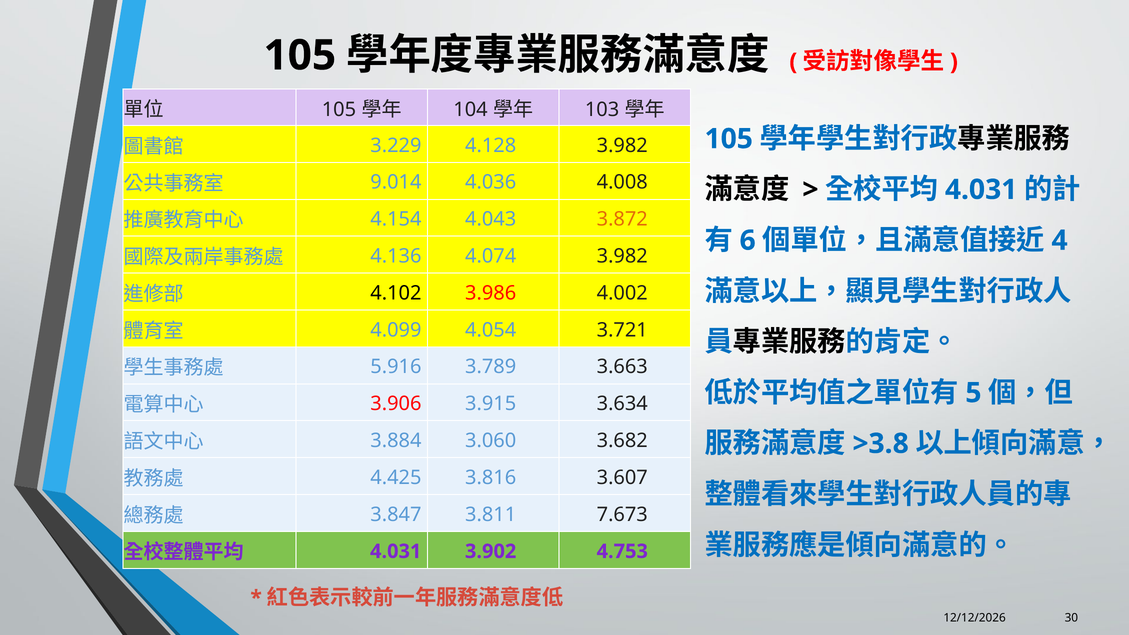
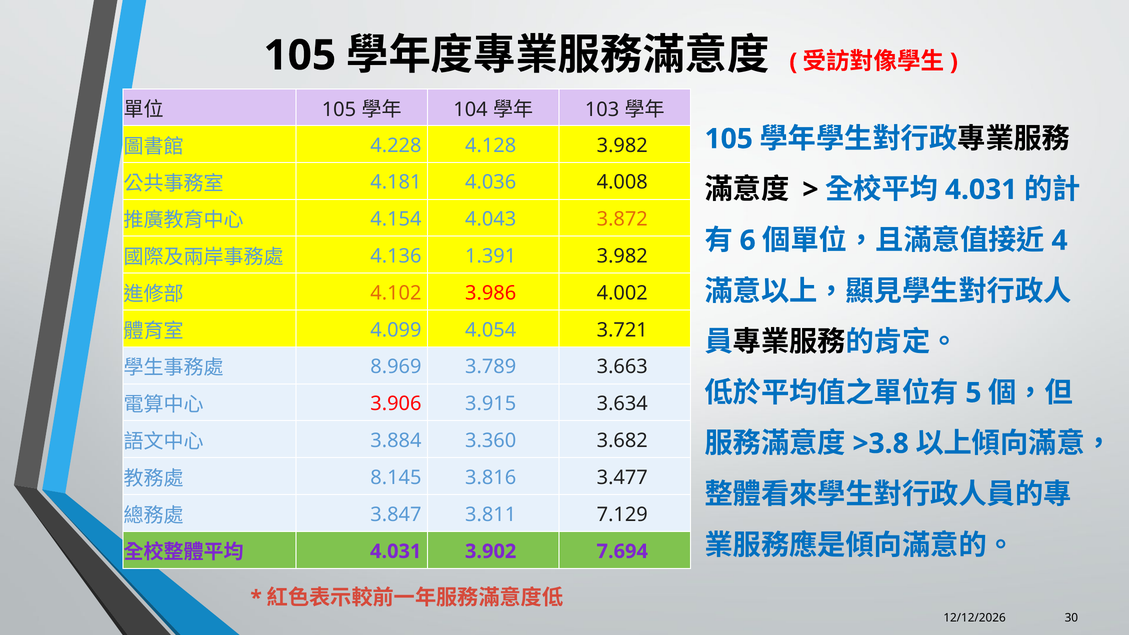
3.229: 3.229 -> 4.228
9.014: 9.014 -> 4.181
4.074: 4.074 -> 1.391
4.102 colour: black -> orange
5.916: 5.916 -> 8.969
3.060: 3.060 -> 3.360
4.425: 4.425 -> 8.145
3.607: 3.607 -> 3.477
7.673: 7.673 -> 7.129
4.753: 4.753 -> 7.694
